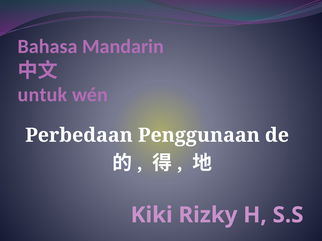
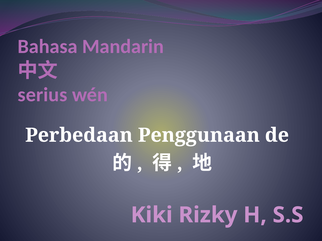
untuk: untuk -> serius
